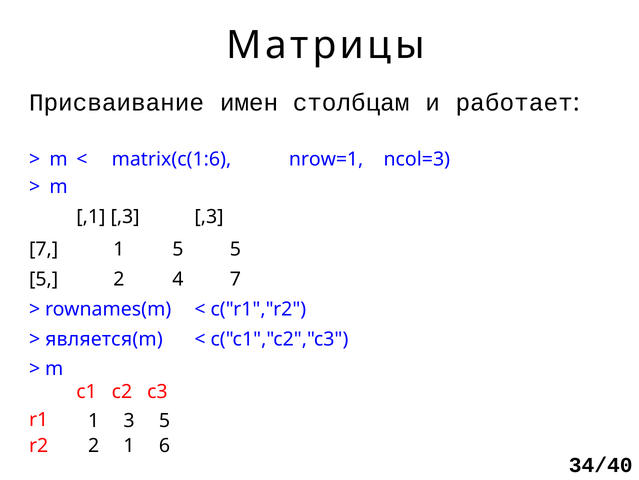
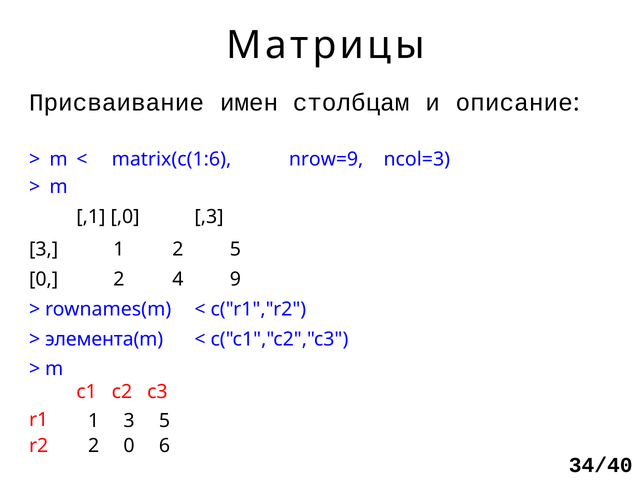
работает: работает -> описание
nrow=1: nrow=1 -> nrow=9
,1 ,3: ,3 -> ,0
7 at (44, 249): 7 -> 3
1 5: 5 -> 2
5 at (44, 279): 5 -> 0
4 7: 7 -> 9
является(m: является(m -> элемента(m
2 1: 1 -> 0
